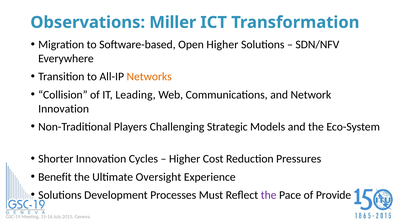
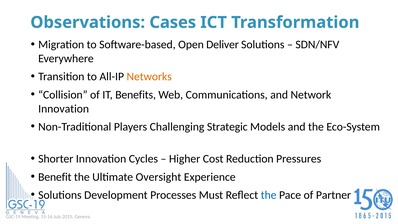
Miller: Miller -> Cases
Open Higher: Higher -> Deliver
Leading: Leading -> Benefits
the at (269, 195) colour: purple -> blue
Provide: Provide -> Partner
